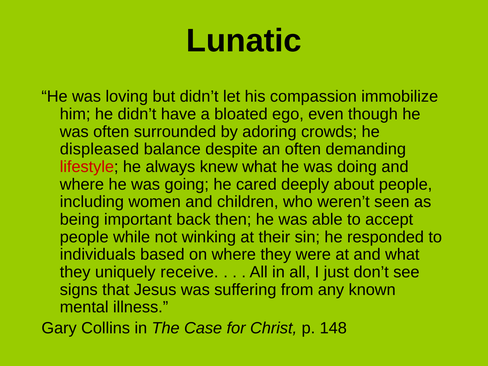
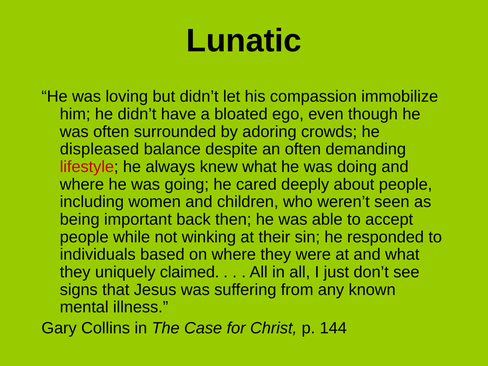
receive: receive -> claimed
148: 148 -> 144
